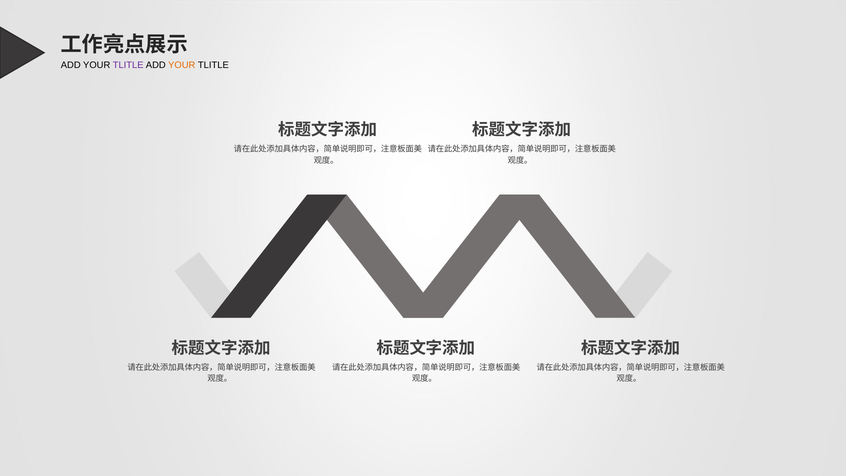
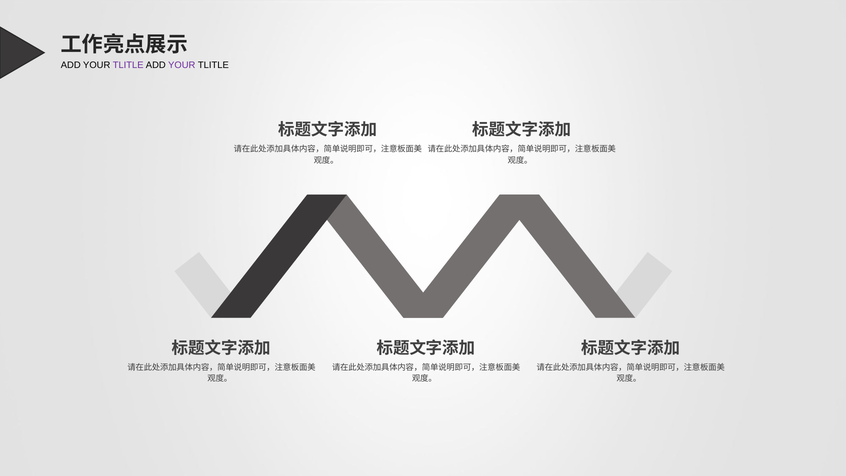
YOUR at (182, 65) colour: orange -> purple
